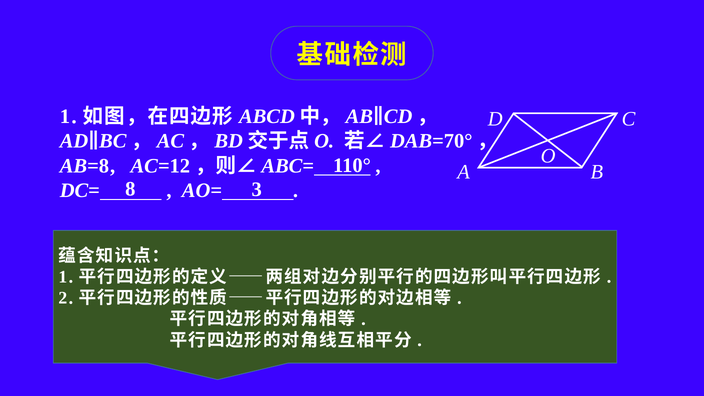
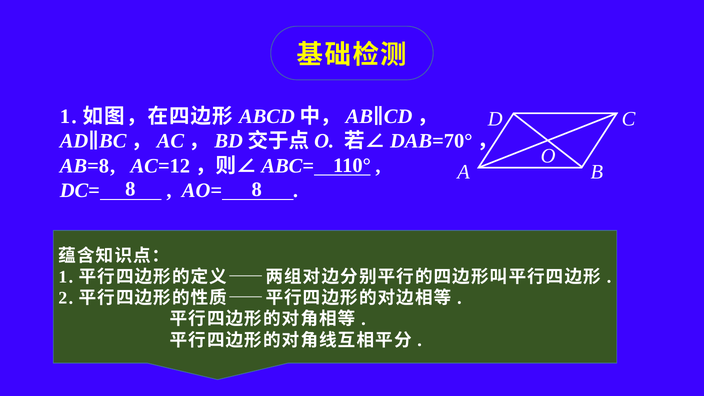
8 3: 3 -> 8
